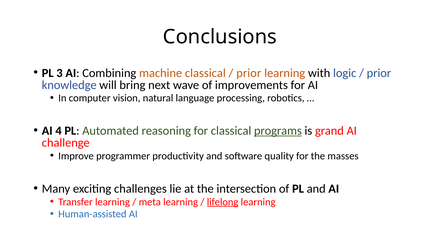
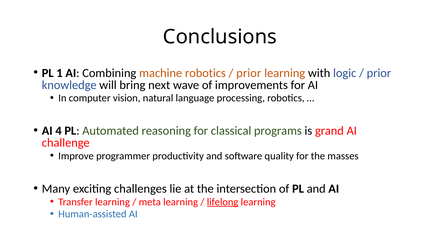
3: 3 -> 1
machine classical: classical -> robotics
programs underline: present -> none
